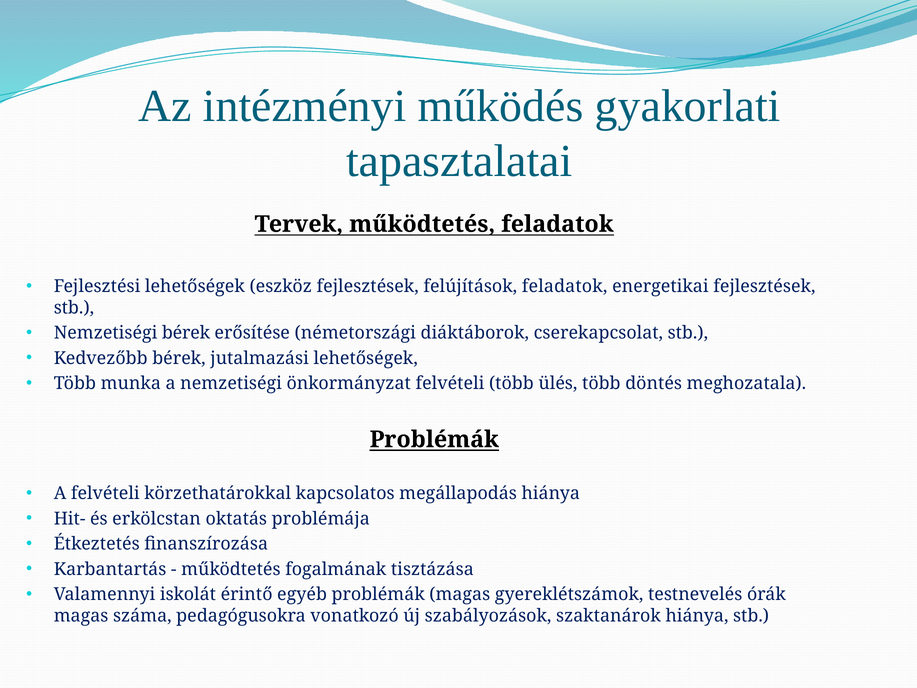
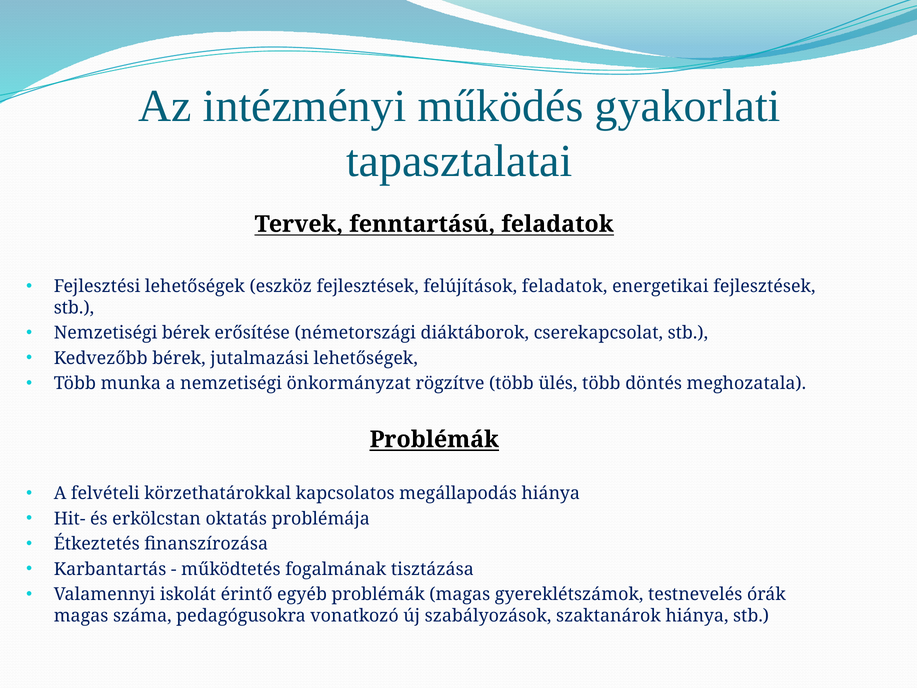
Tervek működtetés: működtetés -> fenntartású
önkormányzat felvételi: felvételi -> rögzítve
